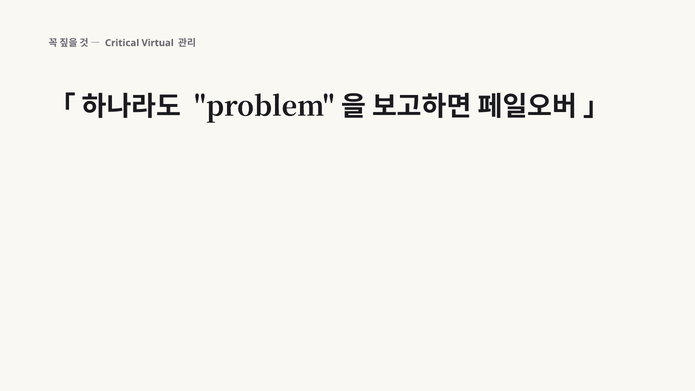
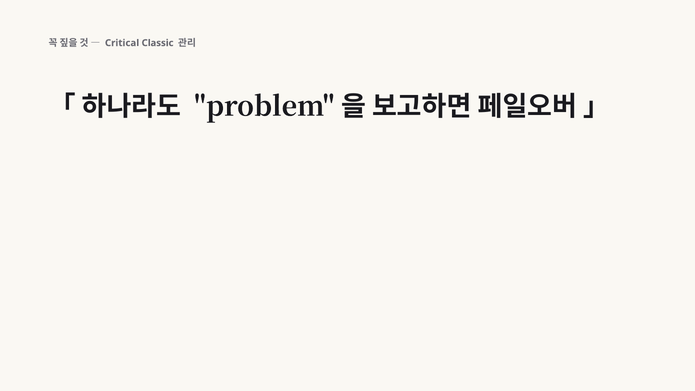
Virtual: Virtual -> Classic
